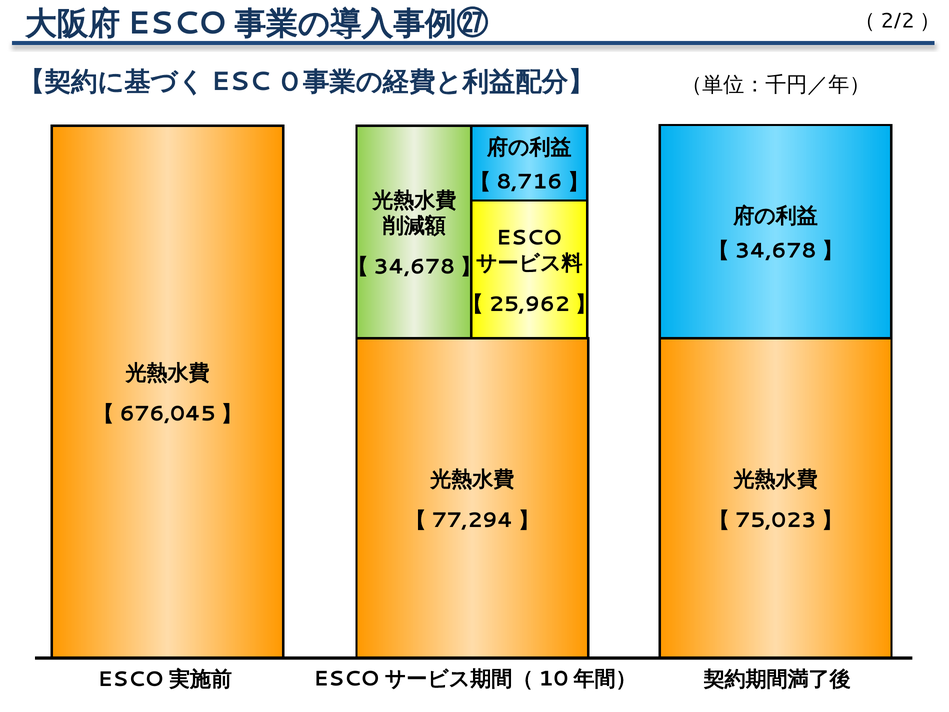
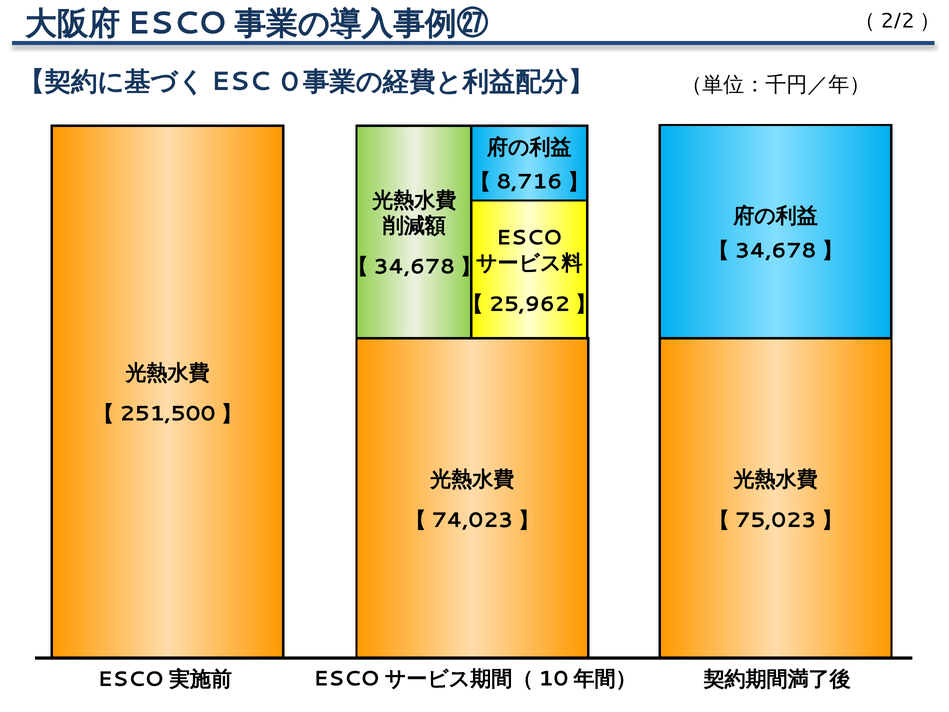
676,045: 676,045 -> 251,500
77,294: 77,294 -> 74,023
